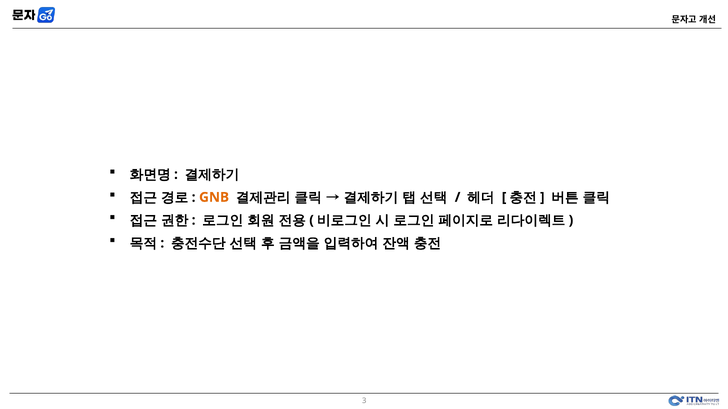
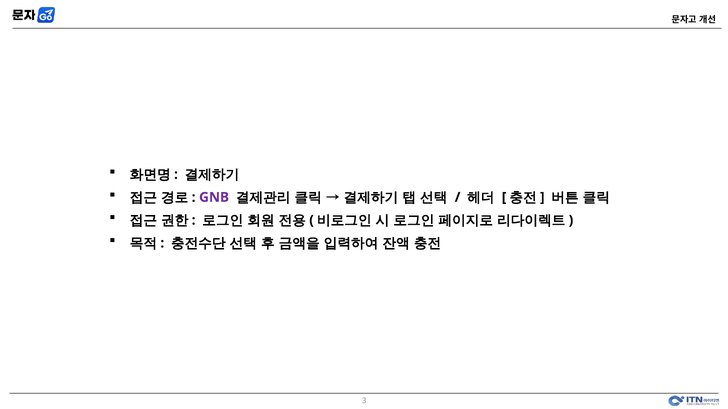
GNB colour: orange -> purple
